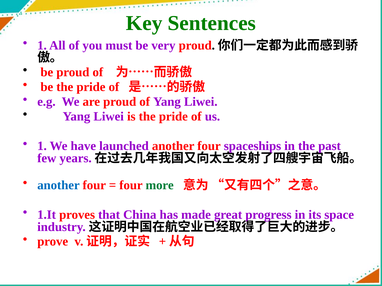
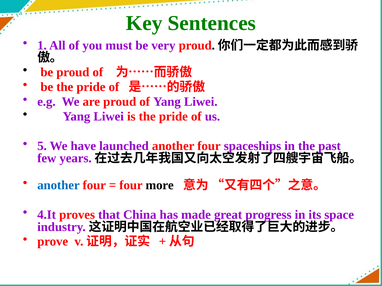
1 at (42, 146): 1 -> 5
more colour: green -> black
1.It: 1.It -> 4.It
